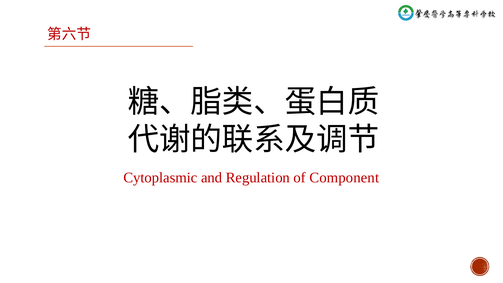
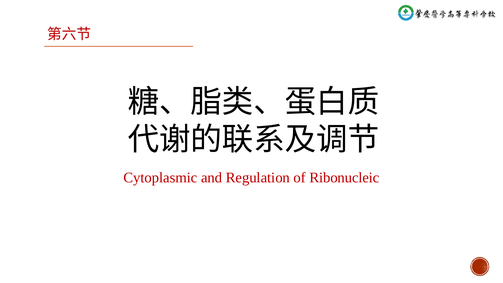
Component: Component -> Ribonucleic
